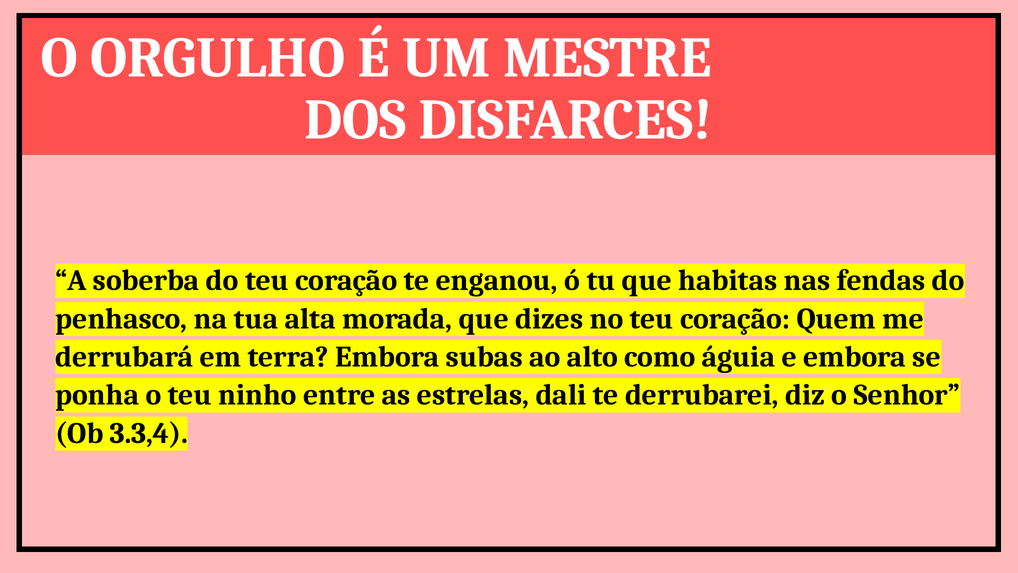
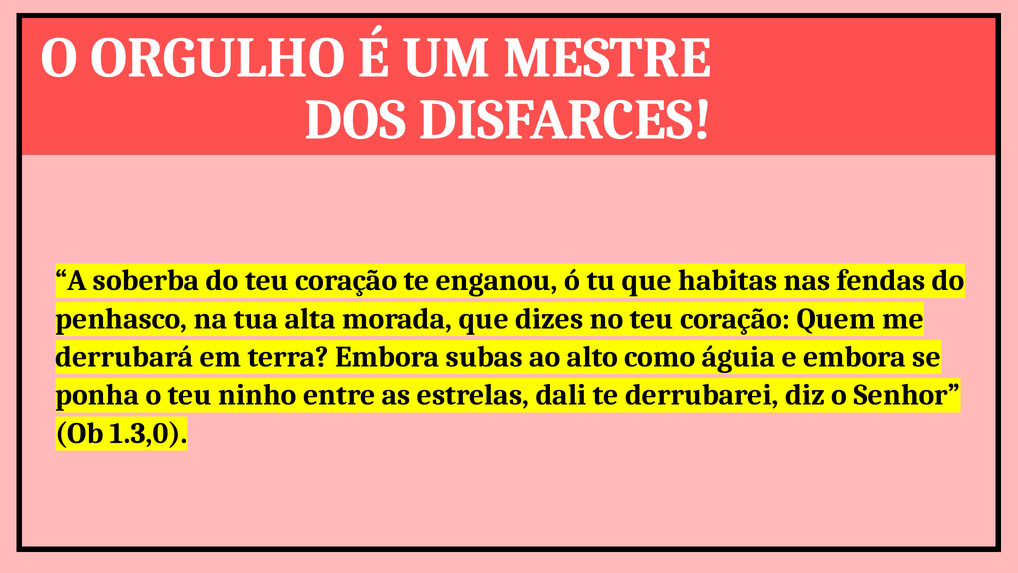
3.3,4: 3.3,4 -> 1.3,0
